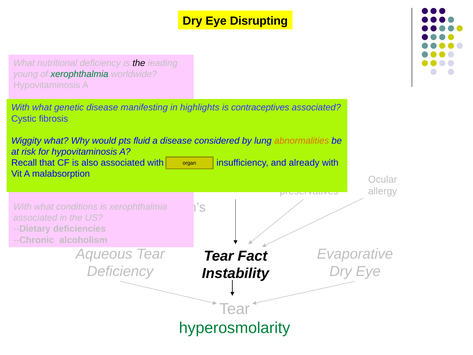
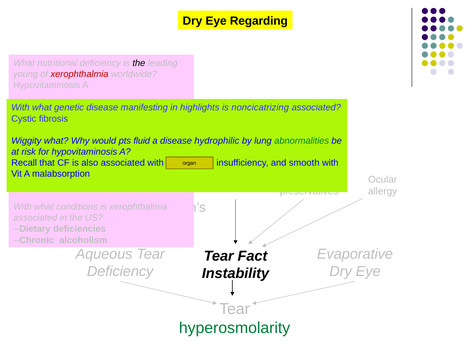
Disrupting: Disrupting -> Regarding
xerophthalmia at (80, 74) colour: green -> red
contraceptives: contraceptives -> noncicatrizing
considered: considered -> hydrophilic
abnormalities colour: orange -> green
already: already -> smooth
